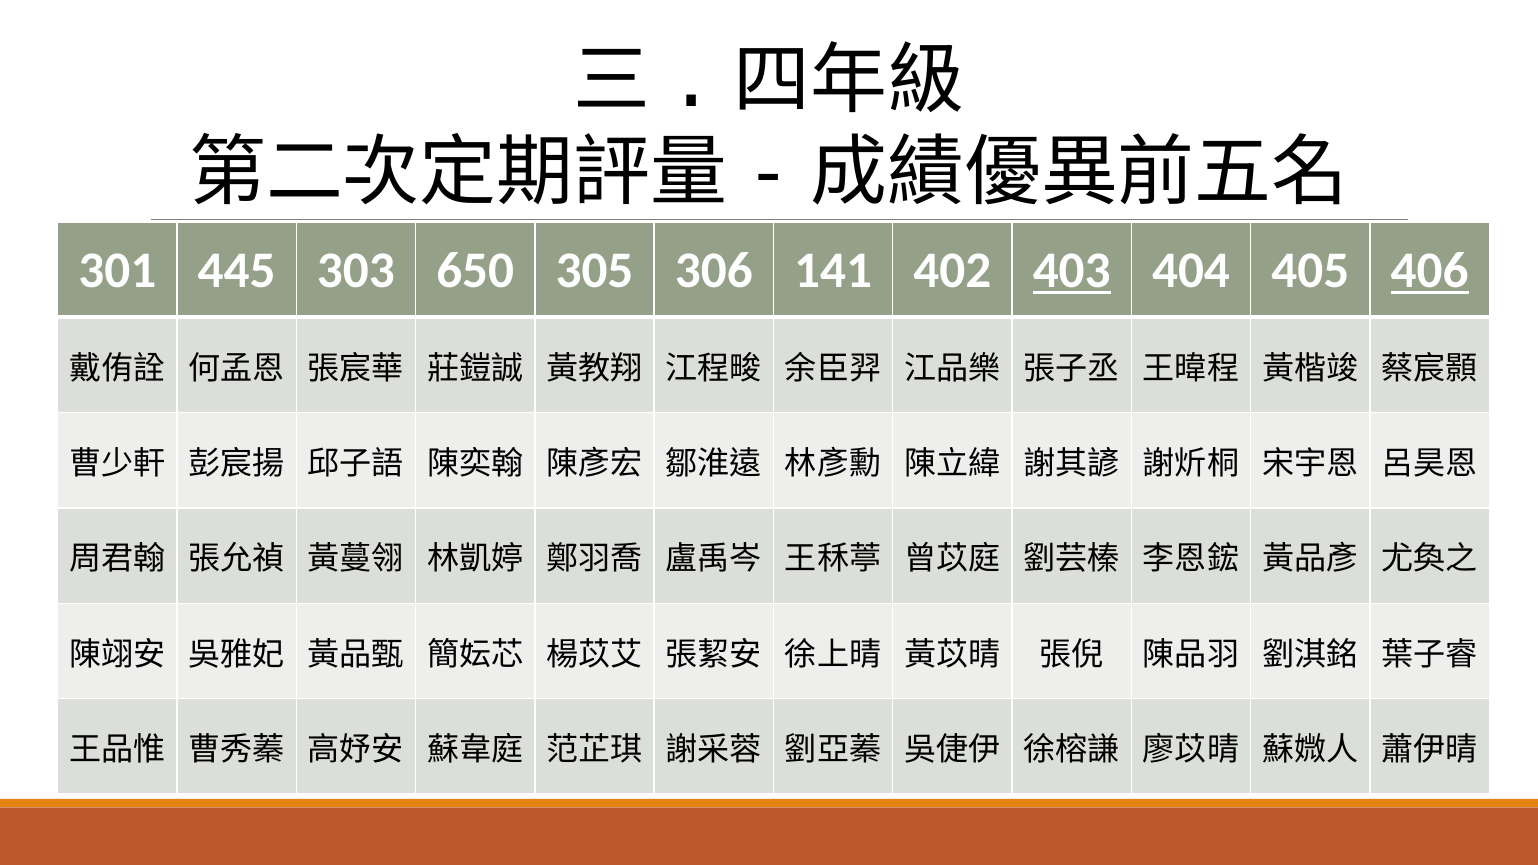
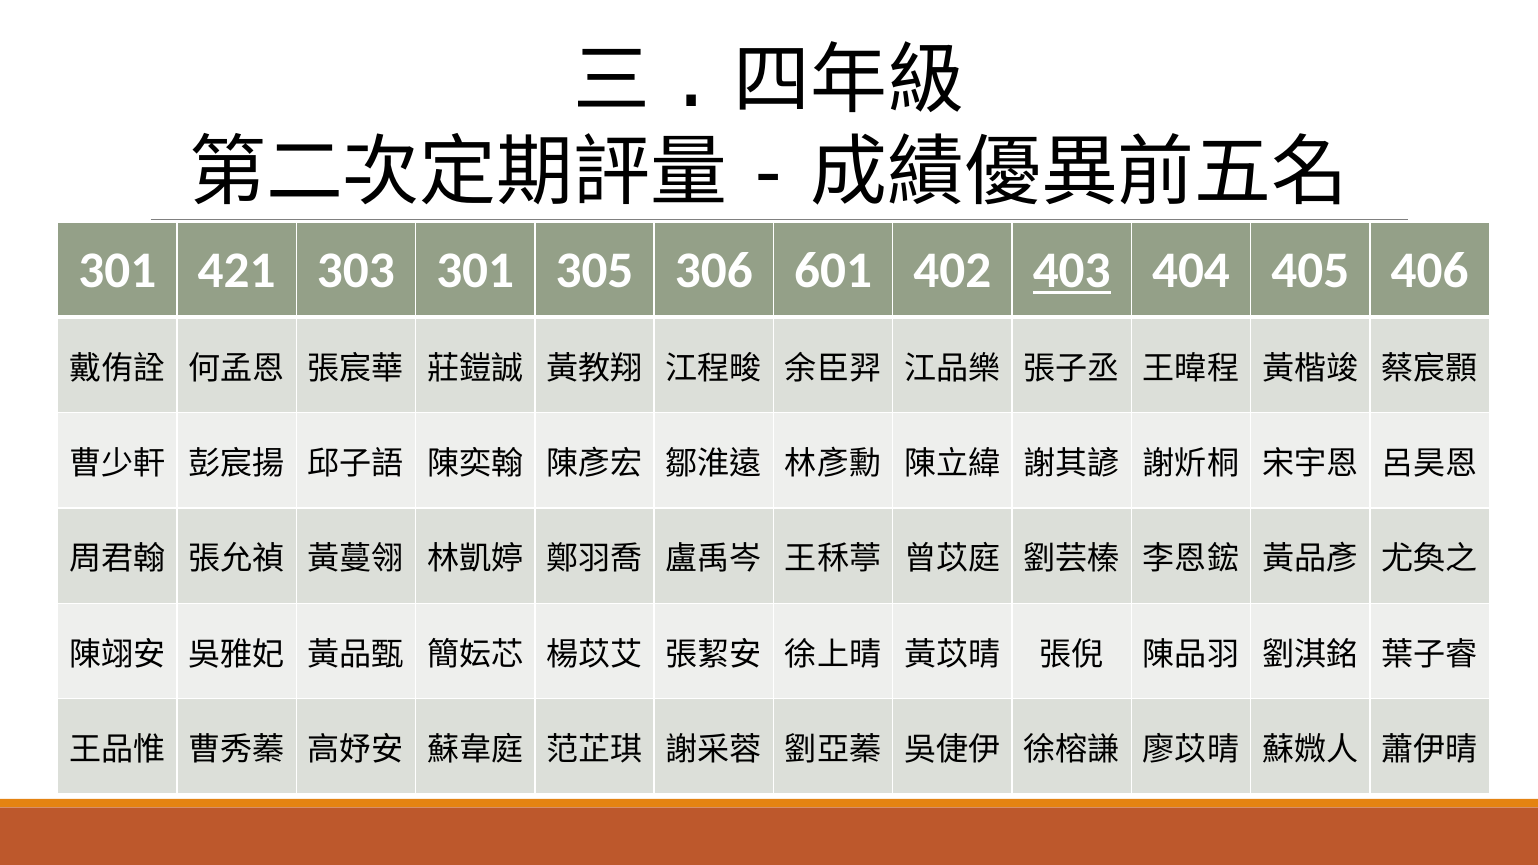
445: 445 -> 421
303 650: 650 -> 301
141: 141 -> 601
406 underline: present -> none
